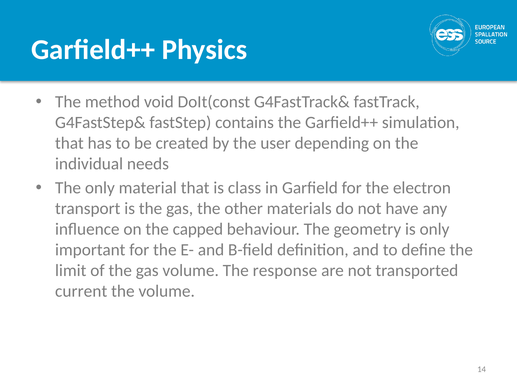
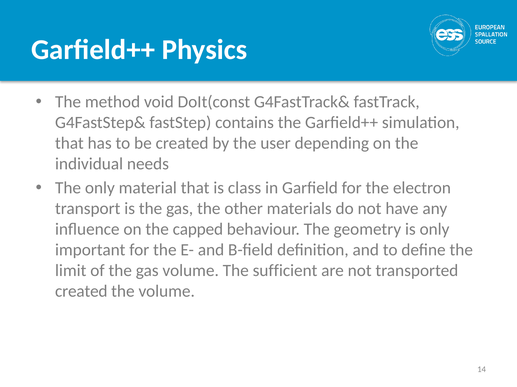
response: response -> sufficient
current at (81, 292): current -> created
